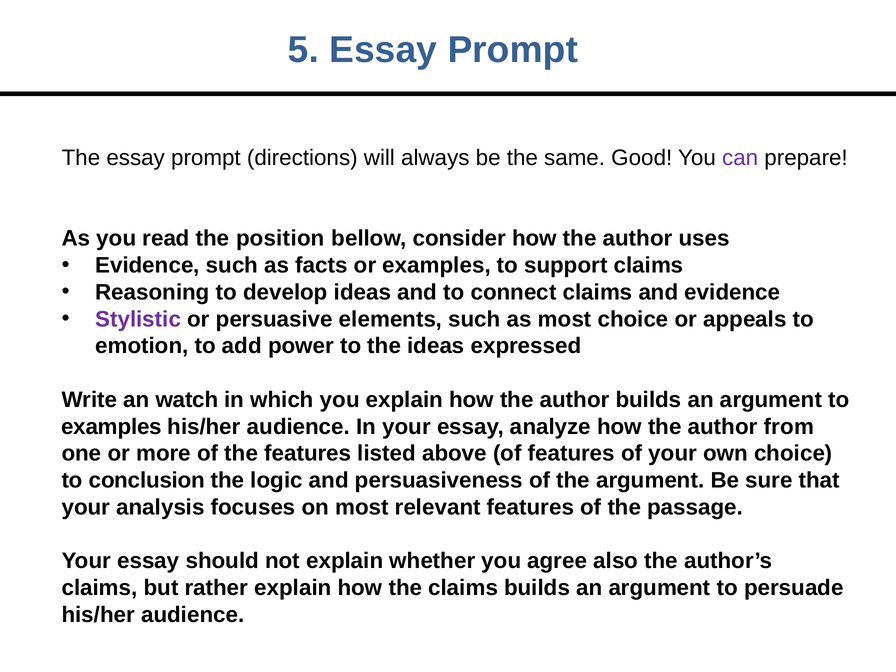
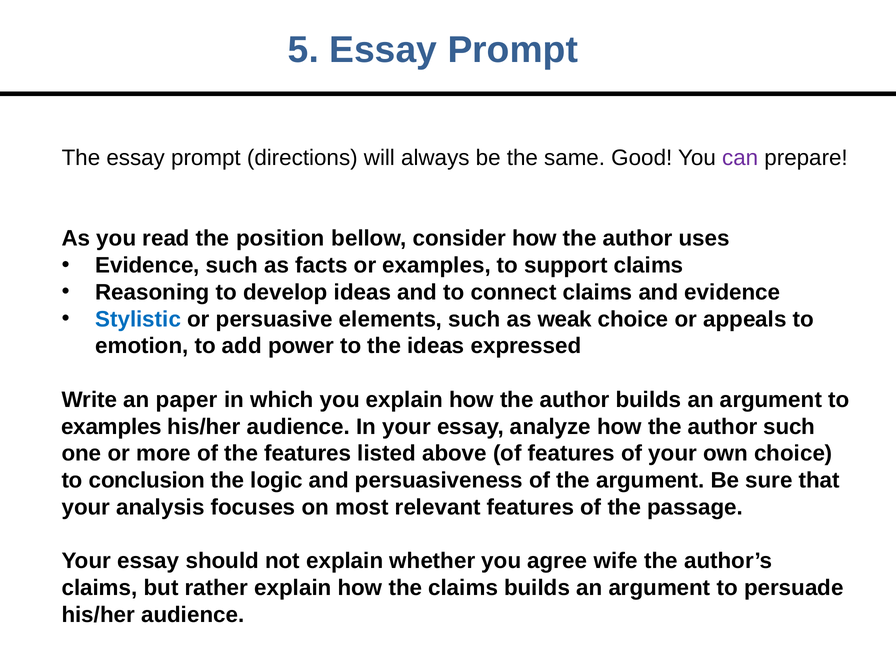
Stylistic colour: purple -> blue
as most: most -> weak
watch: watch -> paper
author from: from -> such
also: also -> wife
